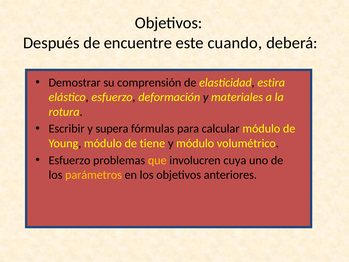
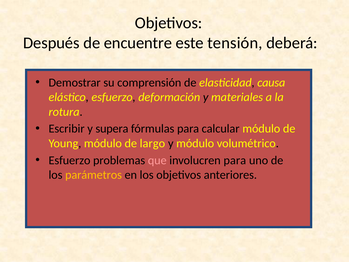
cuando: cuando -> tensión
estira: estira -> causa
tiene: tiene -> largo
que colour: yellow -> pink
involucren cuya: cuya -> para
